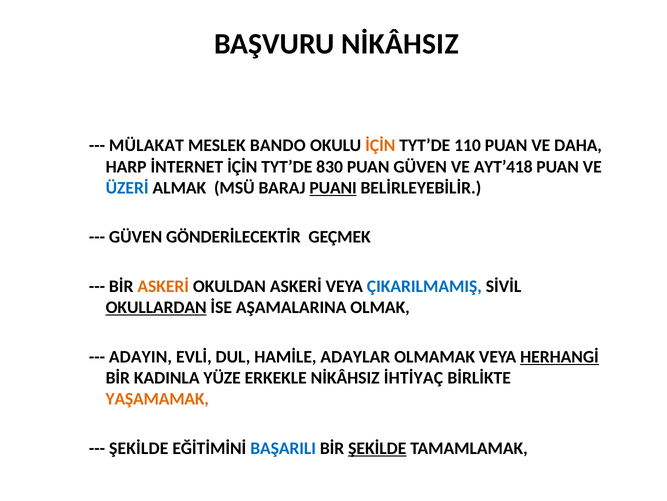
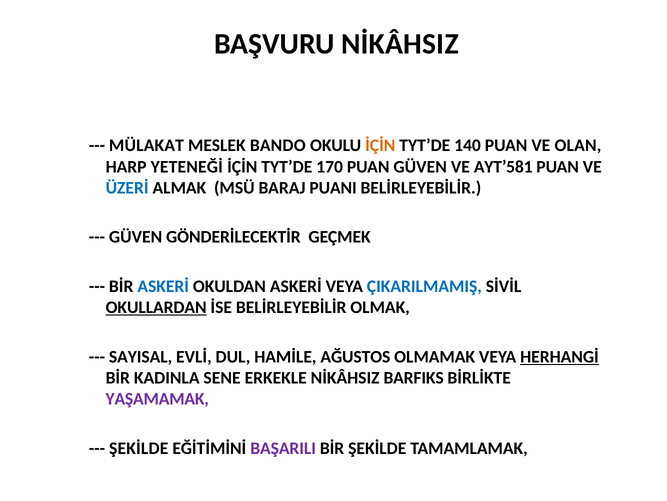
110: 110 -> 140
DAHA: DAHA -> OLAN
İNTERNET: İNTERNET -> YETENEĞİ
830: 830 -> 170
AYT’418: AYT’418 -> AYT’581
PUANI underline: present -> none
ASKERİ at (163, 286) colour: orange -> blue
İSE AŞAMALARINA: AŞAMALARINA -> BELİRLEYEBİLİR
ADAYIN: ADAYIN -> SAYISAL
ADAYLAR: ADAYLAR -> AĞUSTOS
YÜZE: YÜZE -> SENE
İHTİYAÇ: İHTİYAÇ -> BARFIKS
YAŞAMAMAK colour: orange -> purple
BAŞARILI colour: blue -> purple
ŞEKİLDE at (377, 448) underline: present -> none
